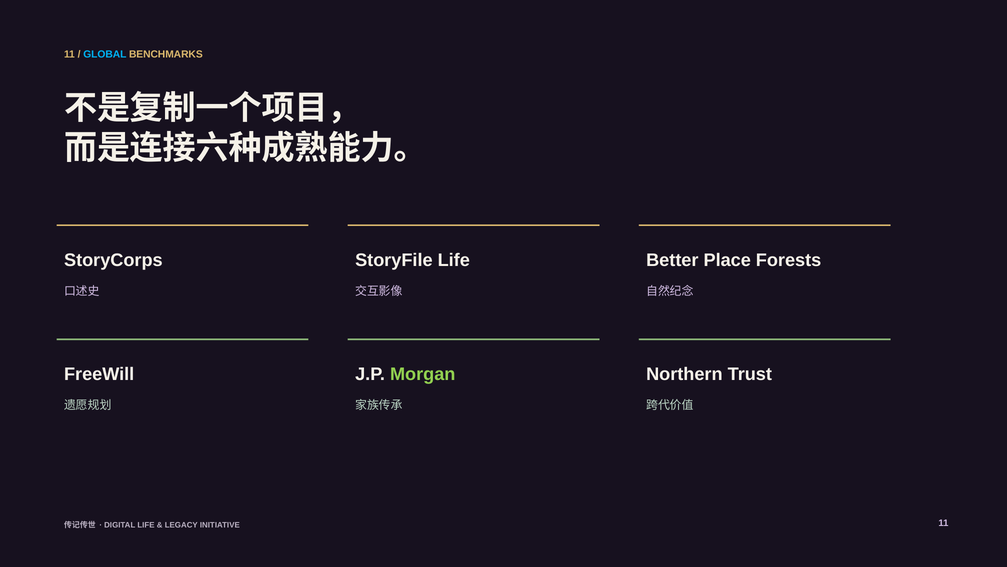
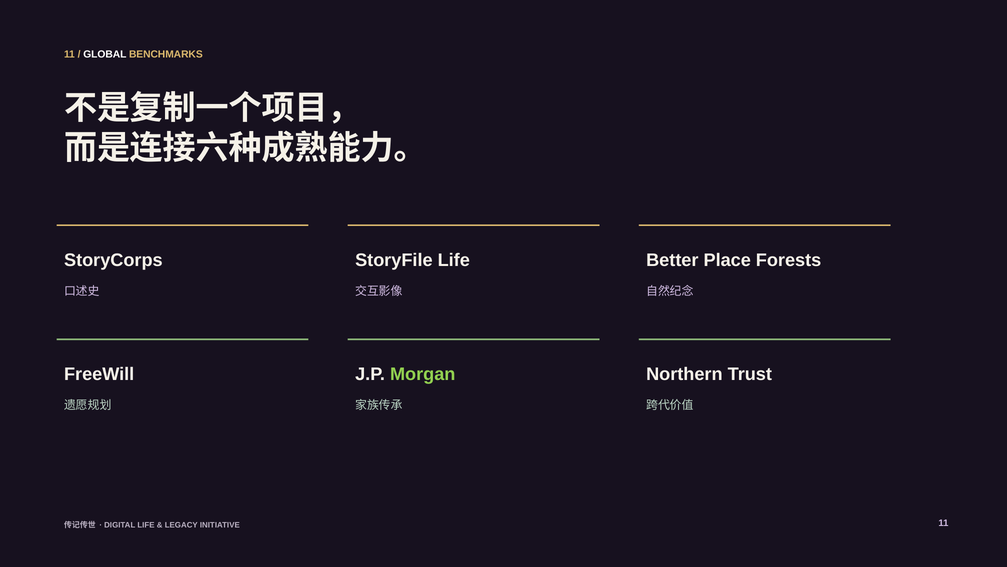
GLOBAL colour: light blue -> white
